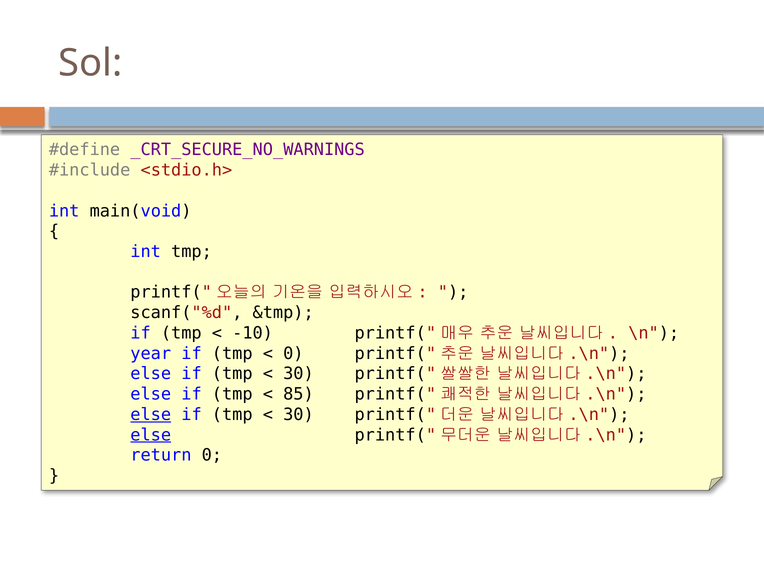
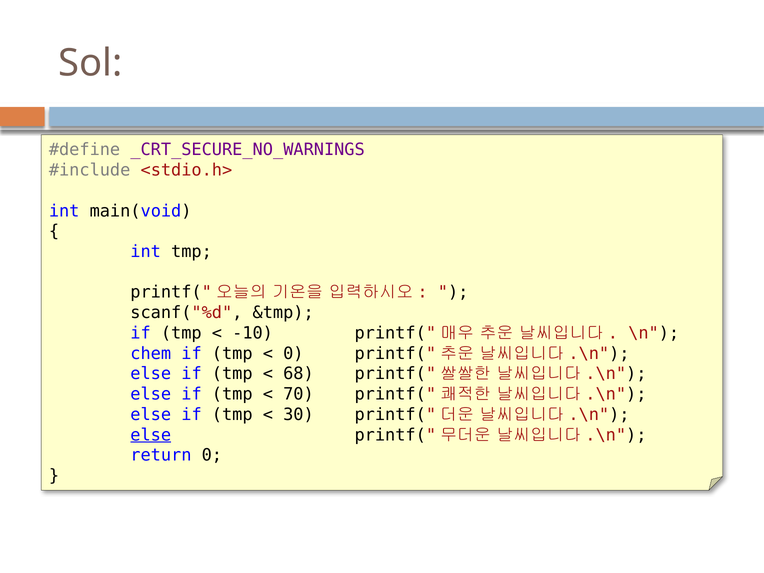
year: year -> chem
30 at (298, 374): 30 -> 68
85: 85 -> 70
else at (151, 415) underline: present -> none
